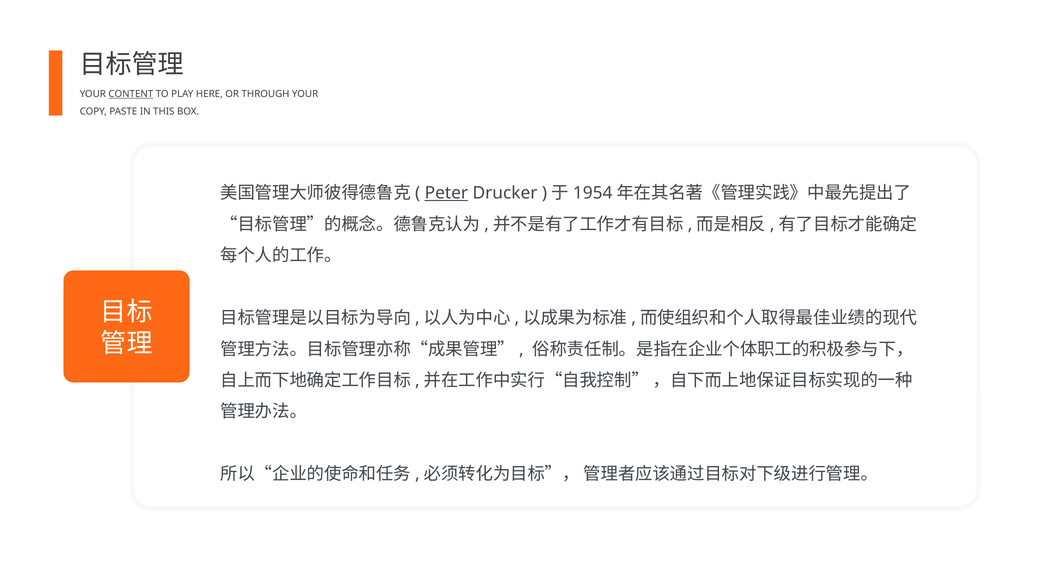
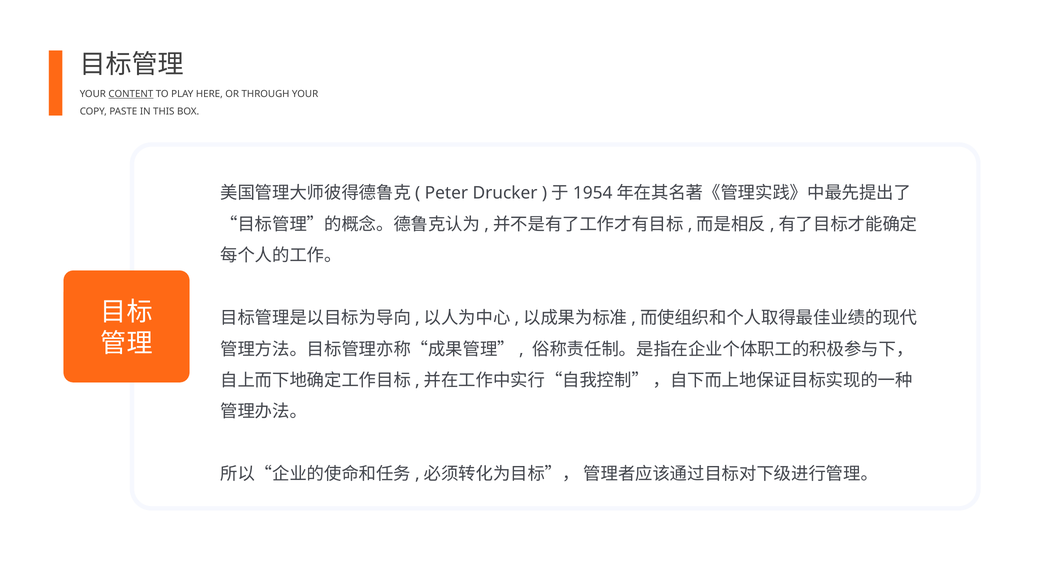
Peter underline: present -> none
